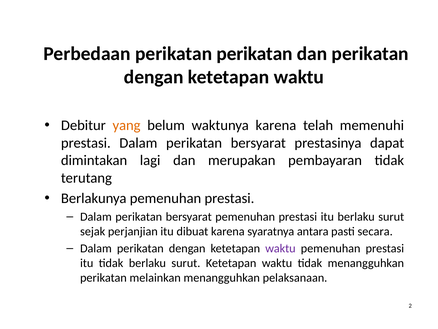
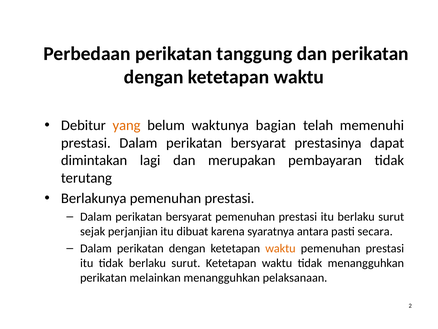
perikatan perikatan: perikatan -> tanggung
waktunya karena: karena -> bagian
waktu at (280, 248) colour: purple -> orange
